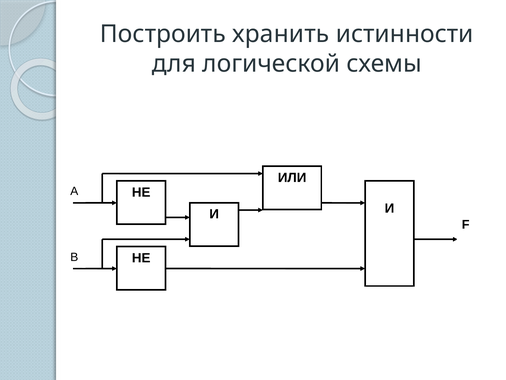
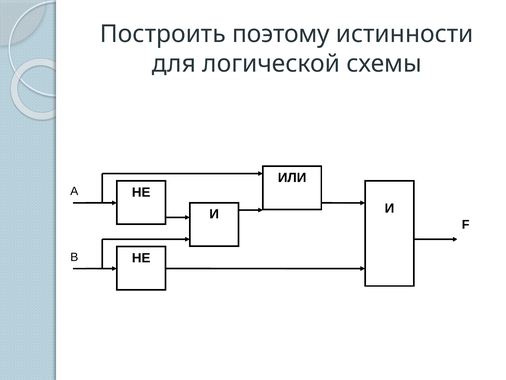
хранить: хранить -> поэтому
